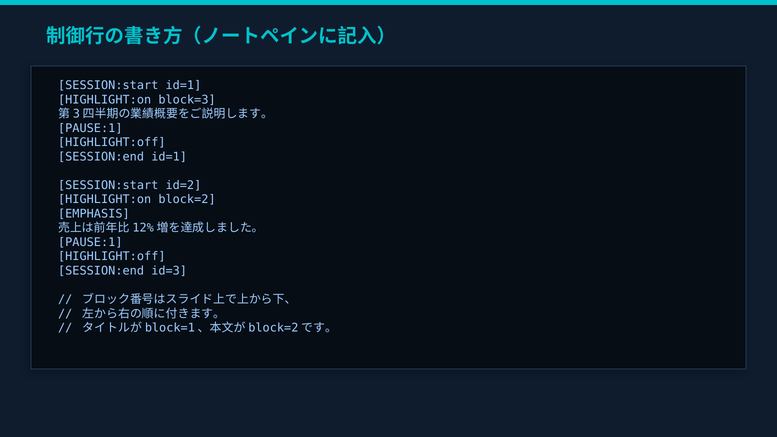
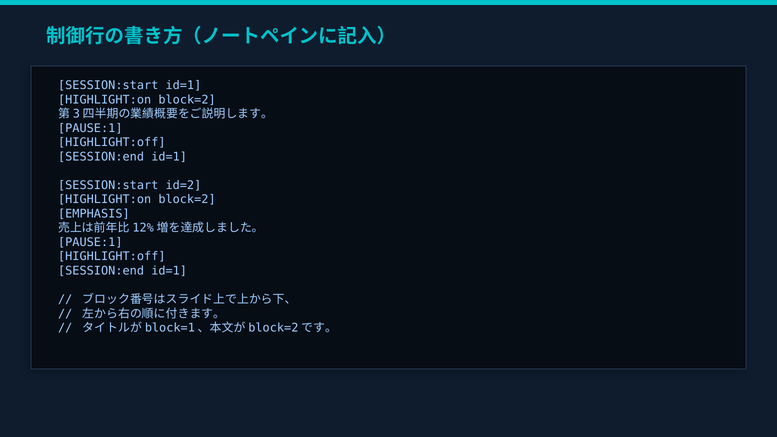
block=3 at (187, 100): block=3 -> block=2
id=3 at (169, 271): id=3 -> id=1
